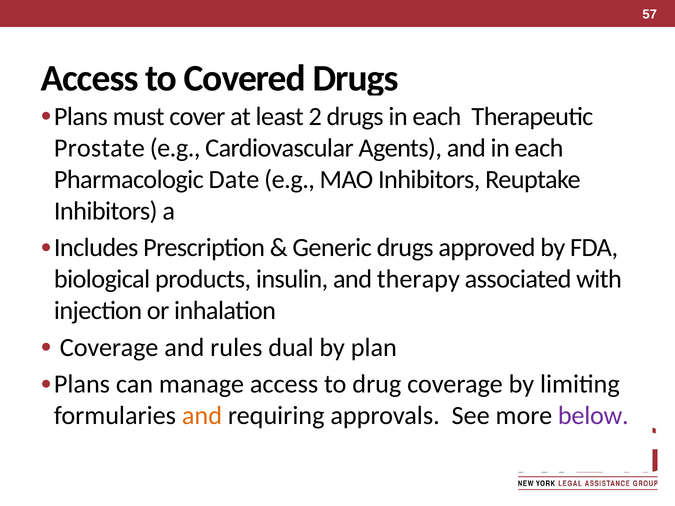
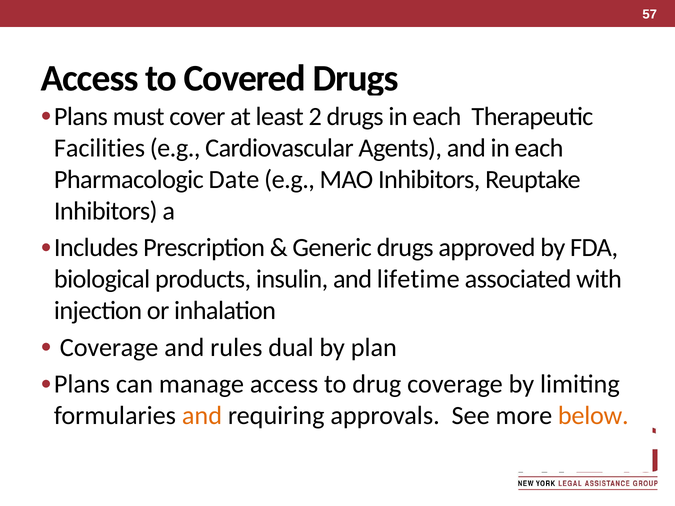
Prostate: Prostate -> Facilities
therapy: therapy -> lifetime
below colour: purple -> orange
